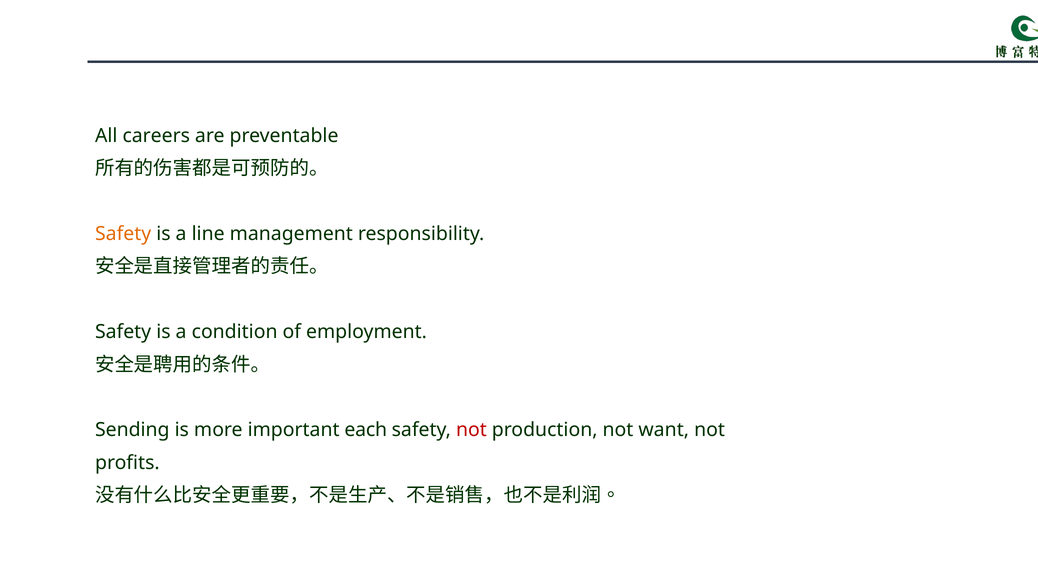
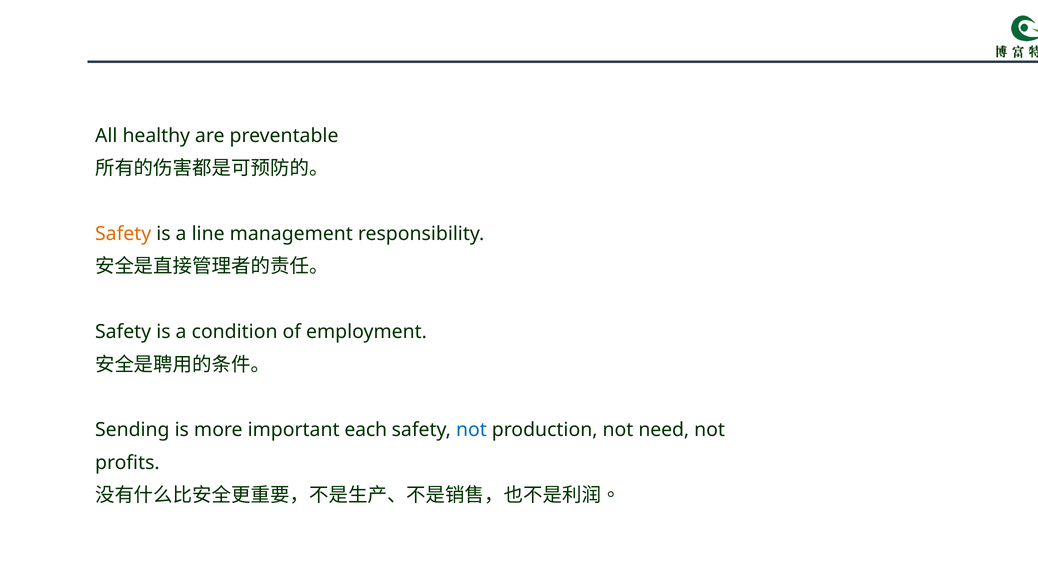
careers: careers -> healthy
not at (471, 430) colour: red -> blue
want: want -> need
